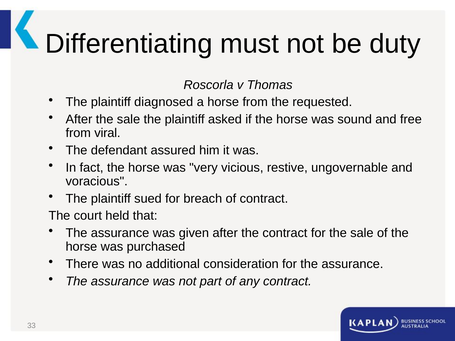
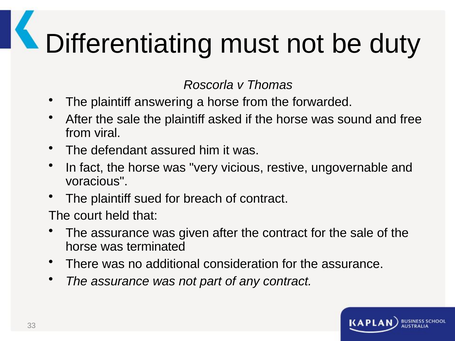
diagnosed: diagnosed -> answering
requested: requested -> forwarded
purchased: purchased -> terminated
